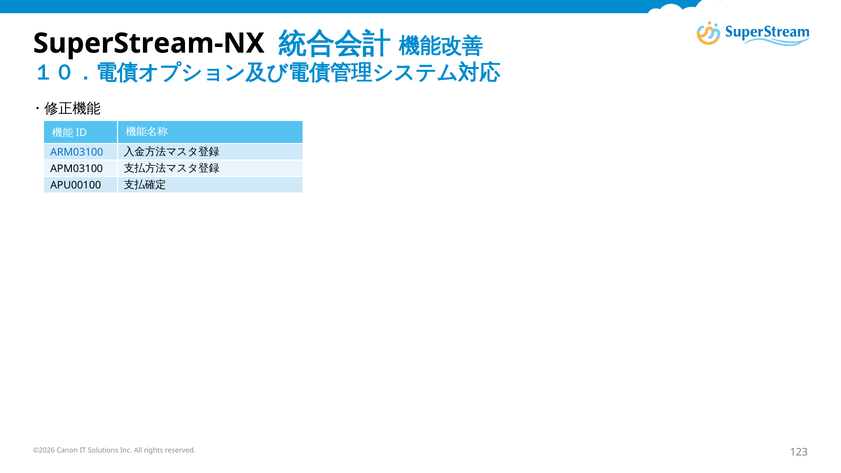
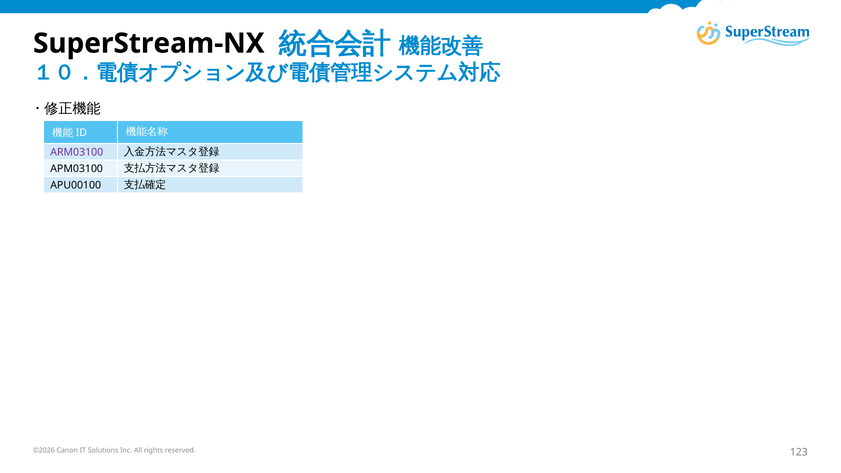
ARM03100 colour: blue -> purple
